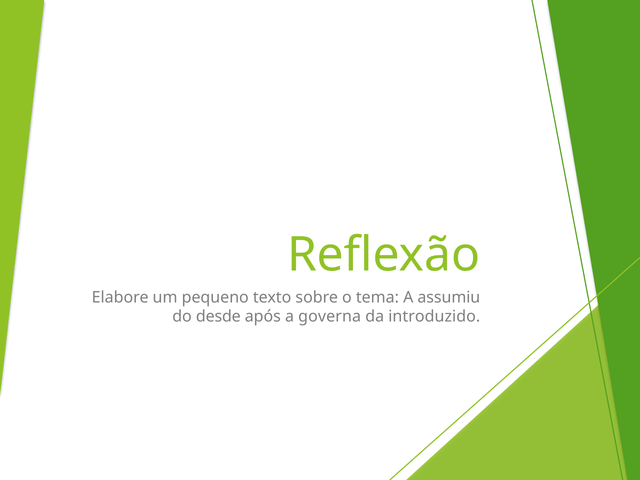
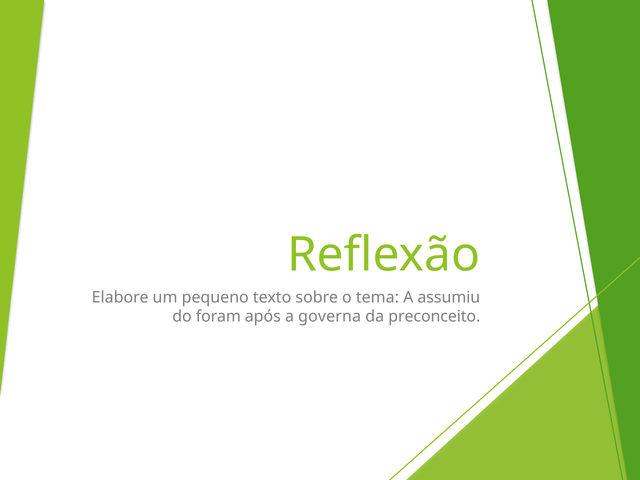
desde: desde -> foram
introduzido: introduzido -> preconceito
